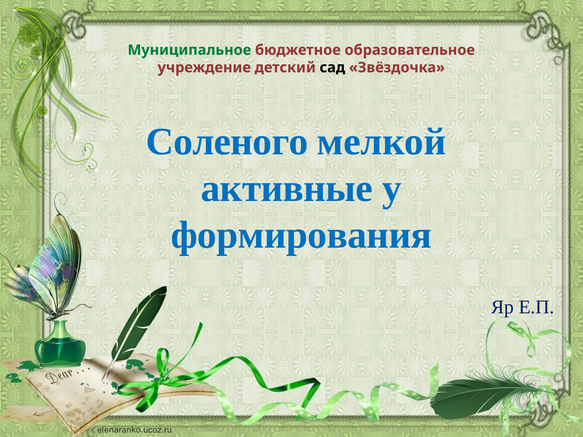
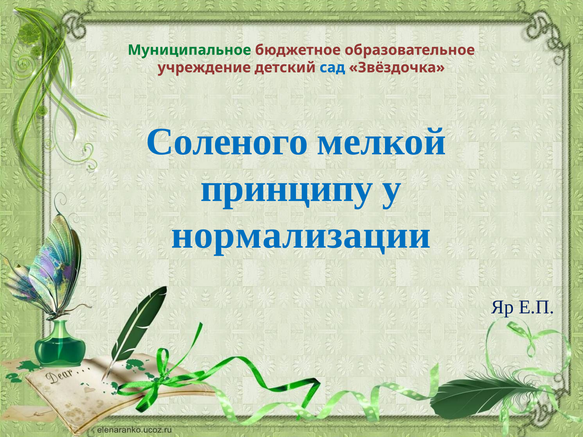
сад colour: black -> blue
активные: активные -> принципу
формирования: формирования -> нормализации
